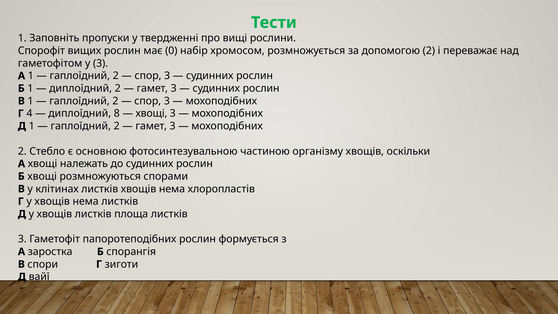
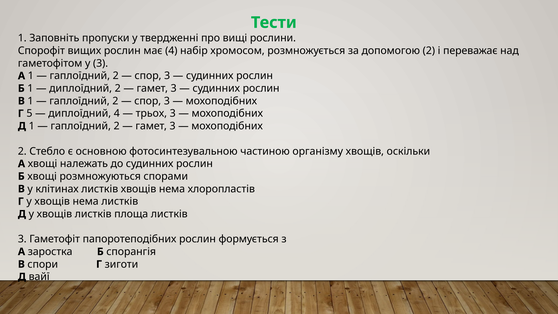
має 0: 0 -> 4
4: 4 -> 5
диплоїдний 8: 8 -> 4
хвощі at (151, 113): хвощі -> трьох
